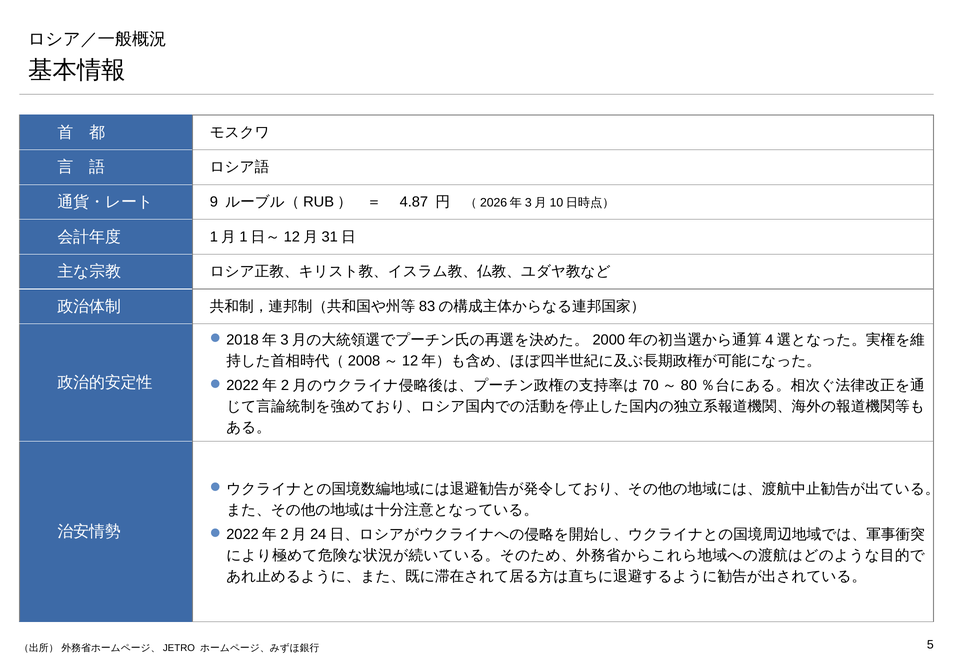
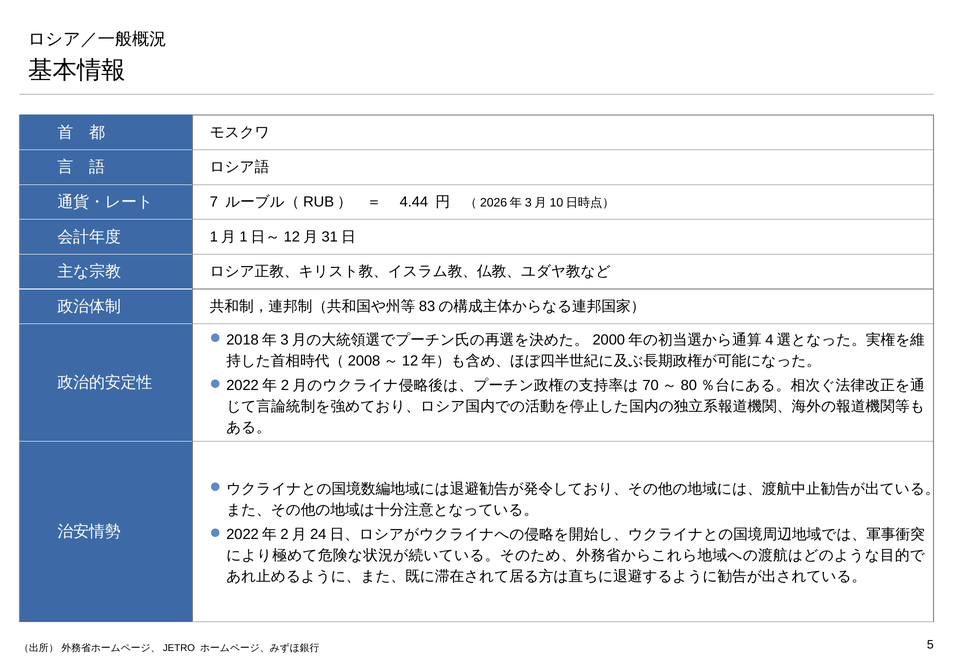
9: 9 -> 7
4.87: 4.87 -> 4.44
